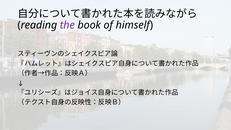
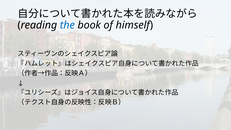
the colour: purple -> blue
